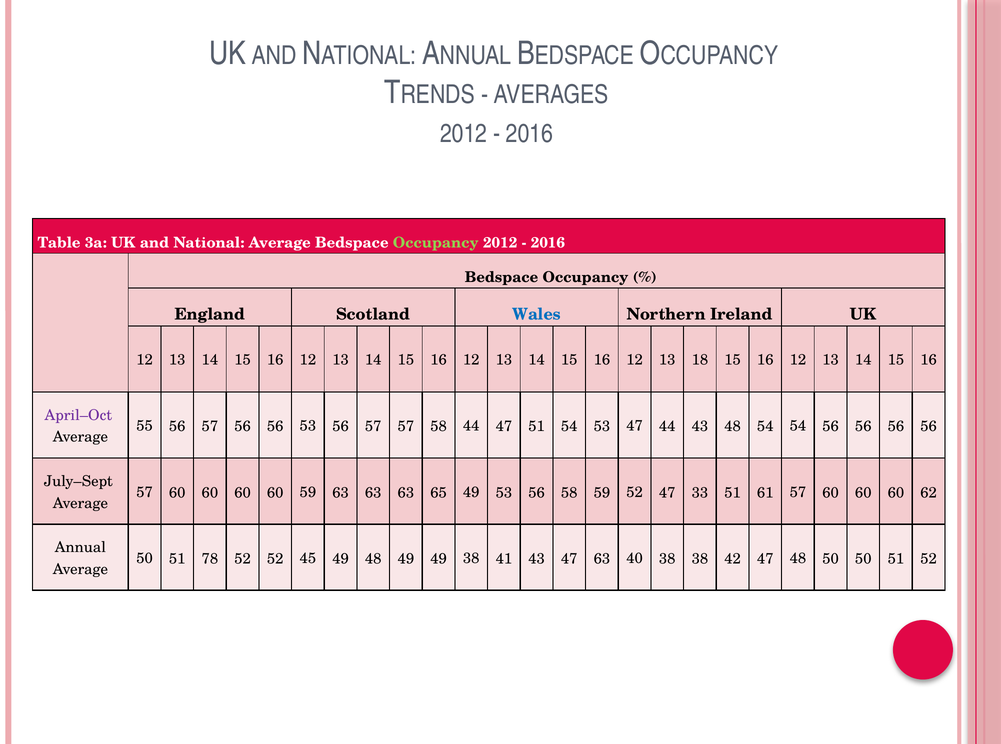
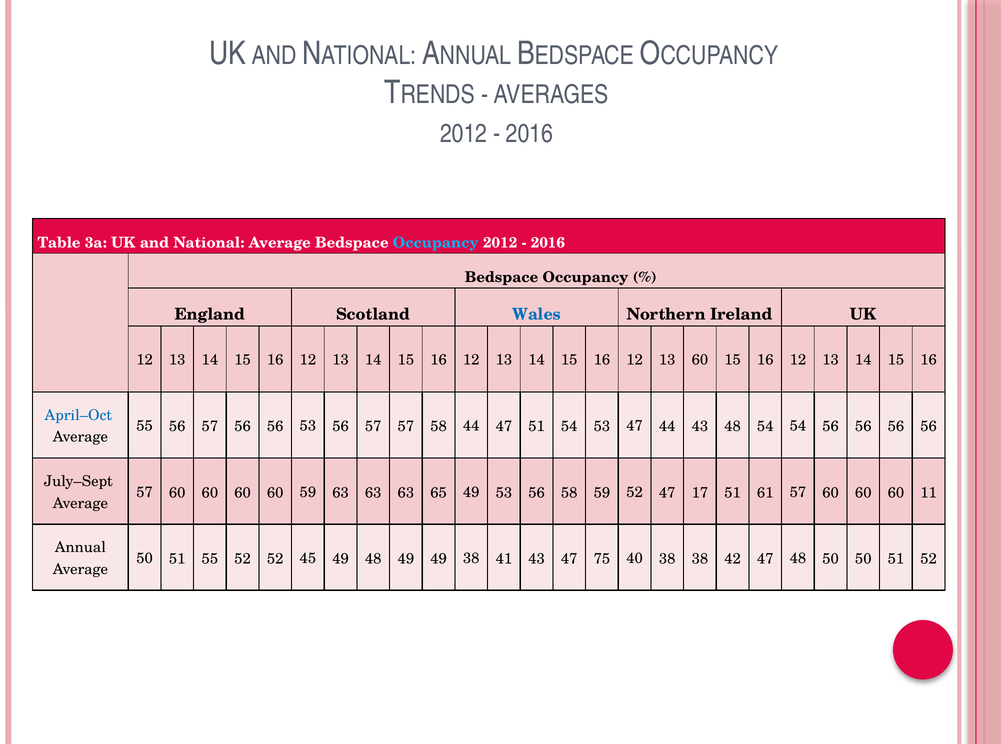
Occupancy at (436, 243) colour: light green -> light blue
13 18: 18 -> 60
April–Oct colour: purple -> blue
33: 33 -> 17
62: 62 -> 11
51 78: 78 -> 55
47 63: 63 -> 75
